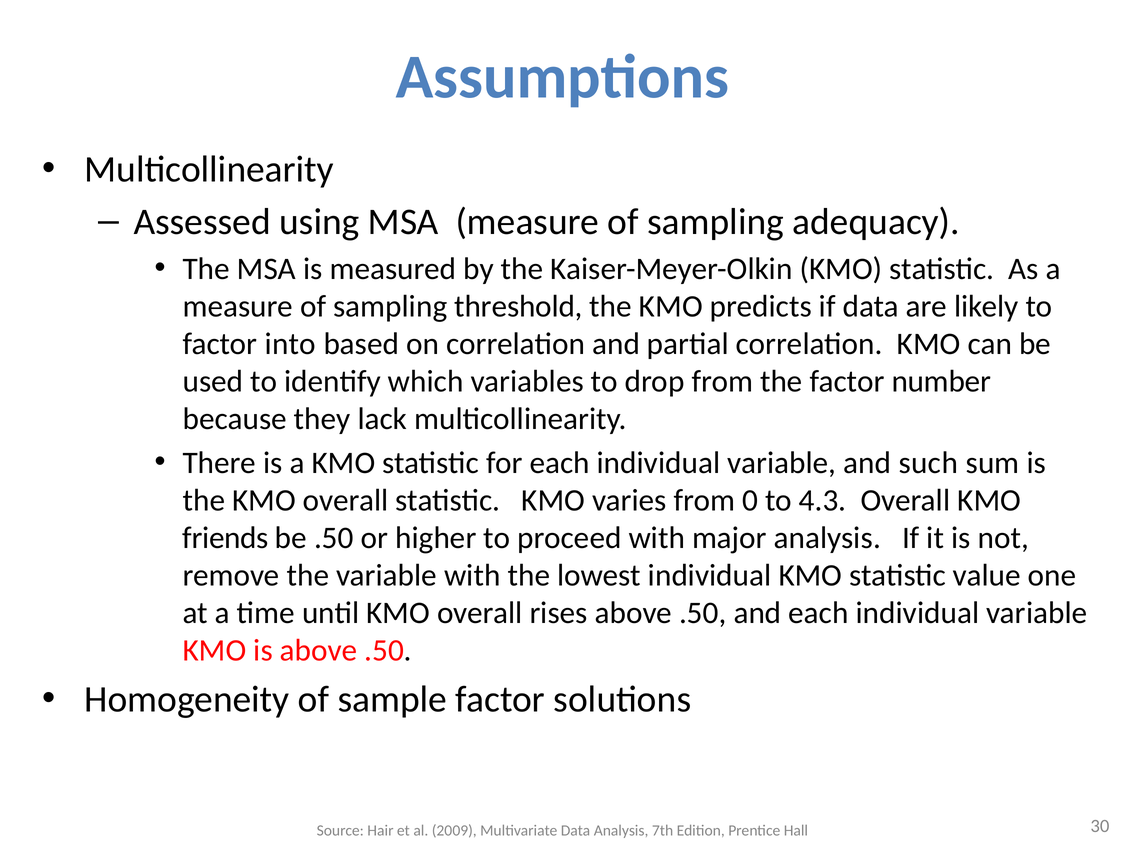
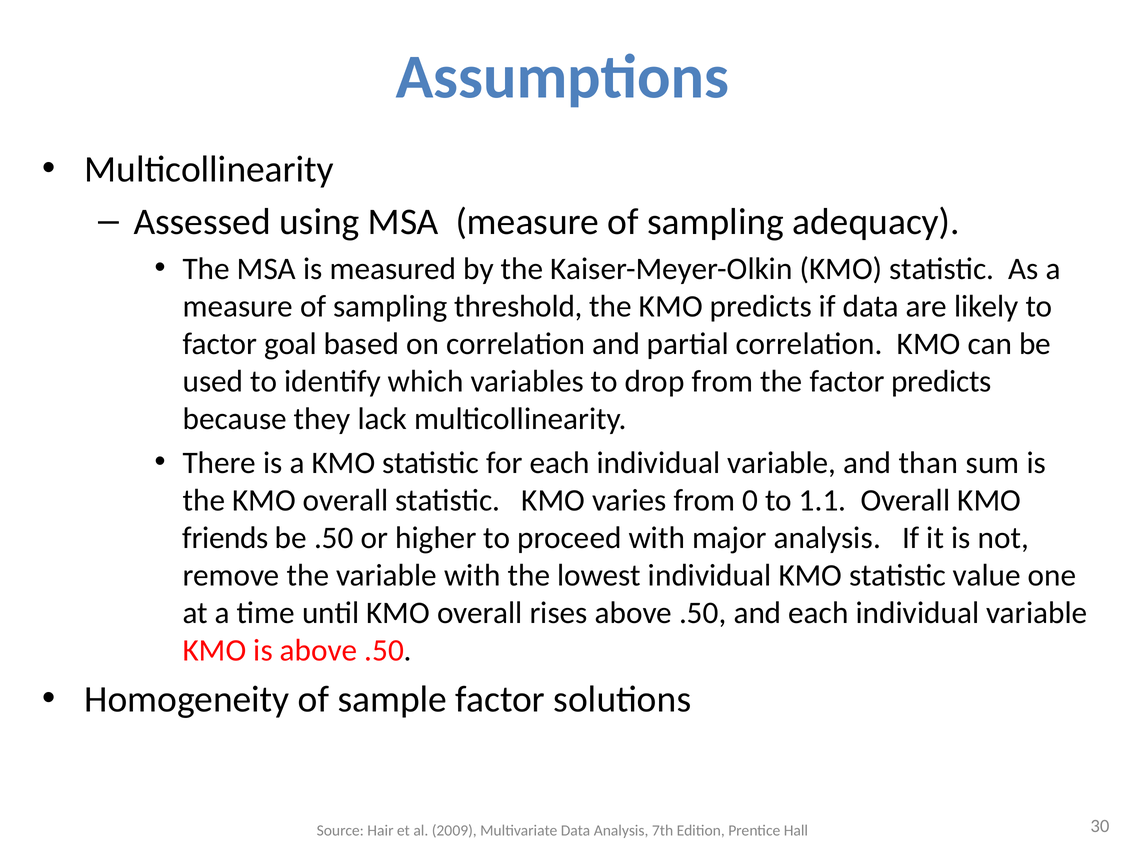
into: into -> goal
factor number: number -> predicts
such: such -> than
4.3: 4.3 -> 1.1
